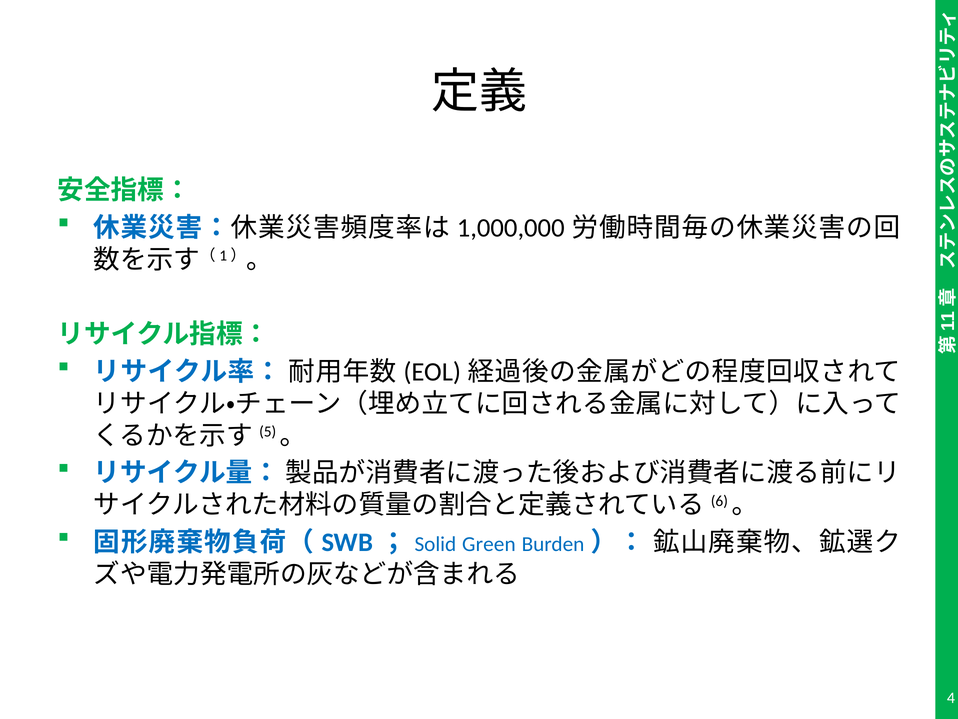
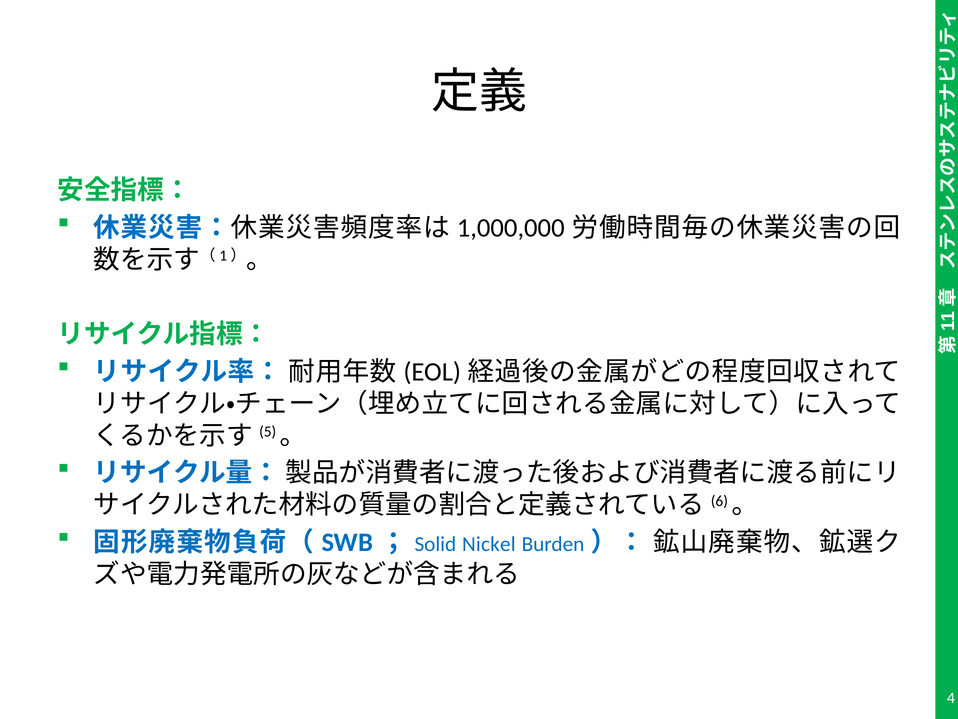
Green: Green -> Nickel
